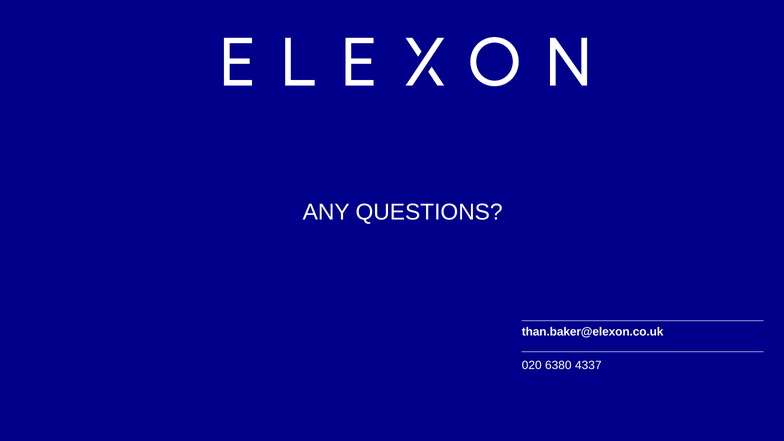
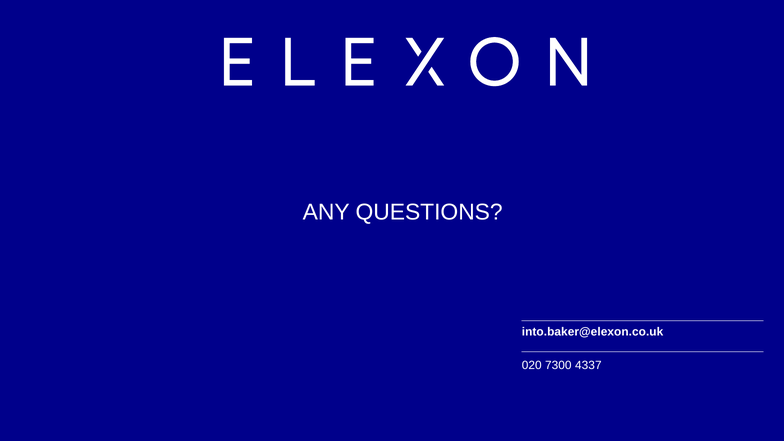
than.baker@elexon.co.uk: than.baker@elexon.co.uk -> into.baker@elexon.co.uk
6380: 6380 -> 7300
